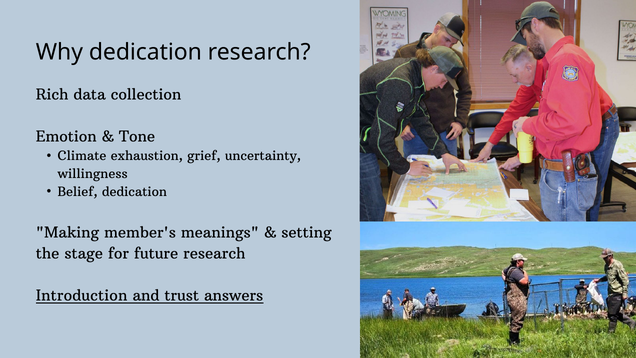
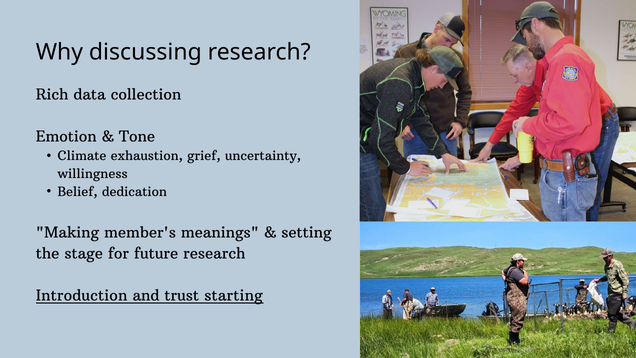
Why dedication: dedication -> discussing
answers: answers -> starting
